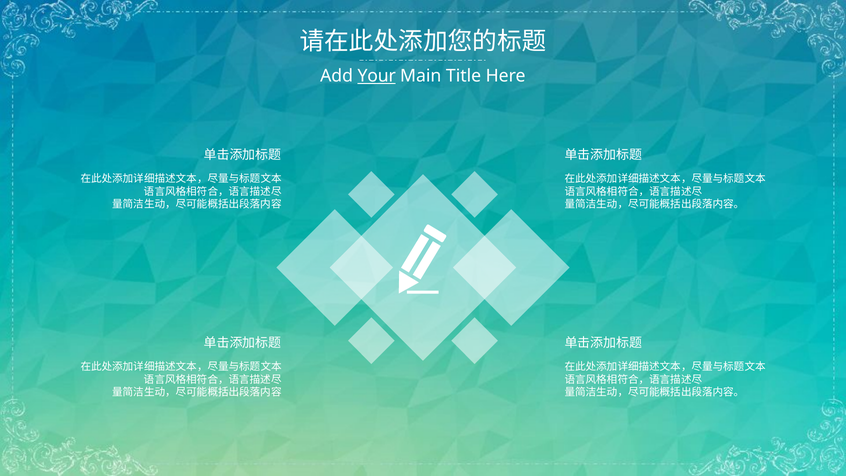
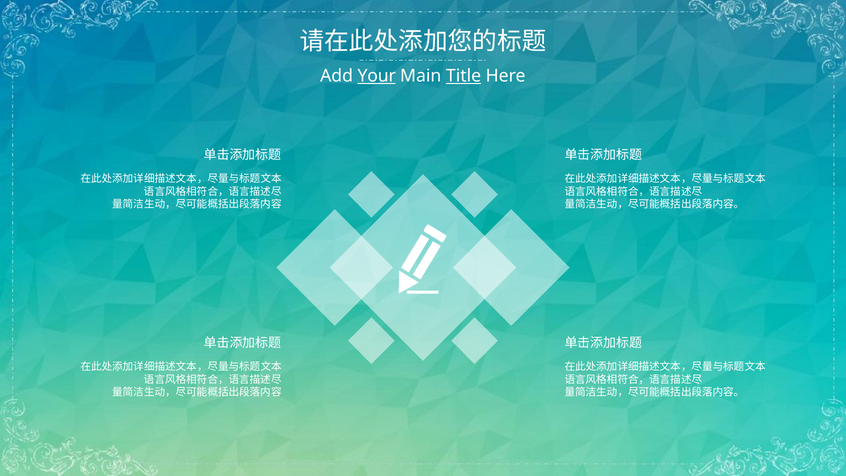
Title underline: none -> present
